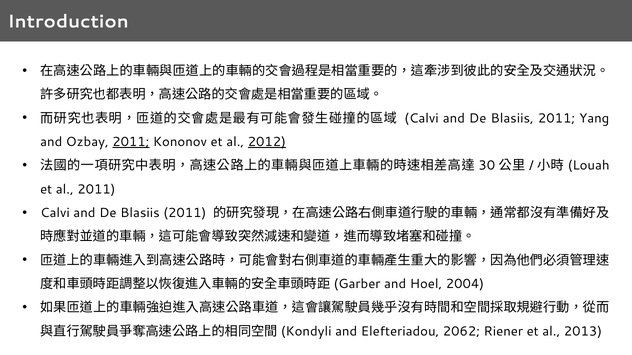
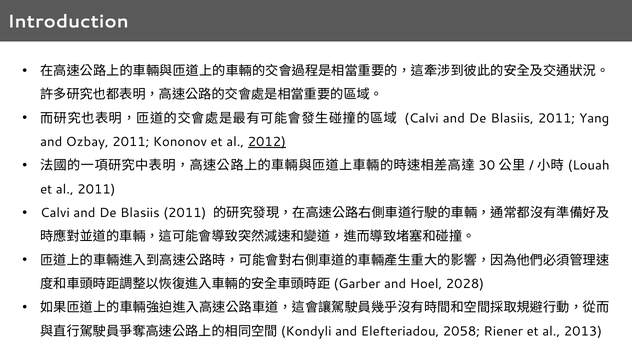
2011 at (131, 142) underline: present -> none
2004: 2004 -> 2028
2062: 2062 -> 2058
